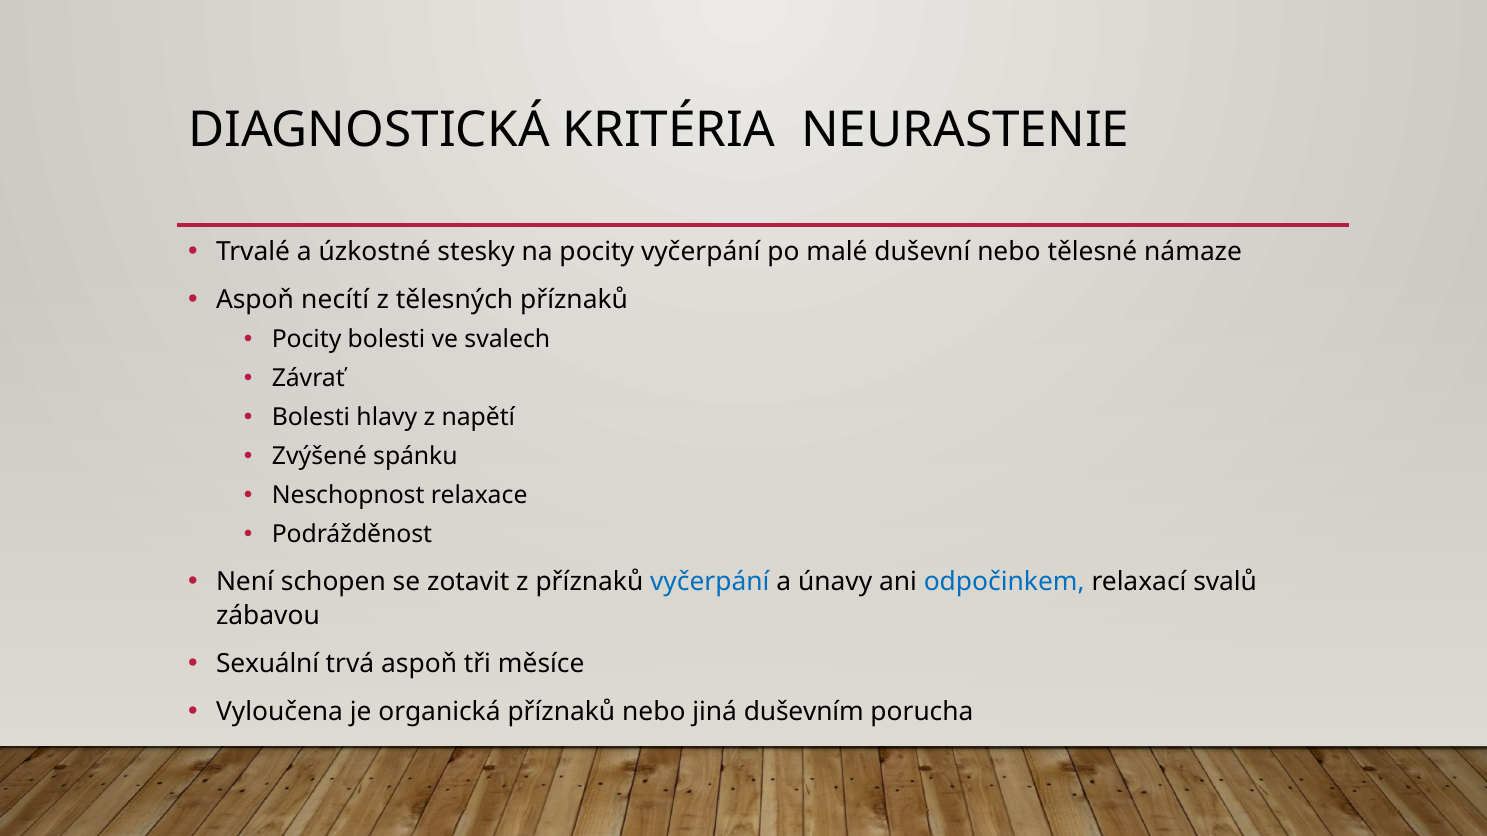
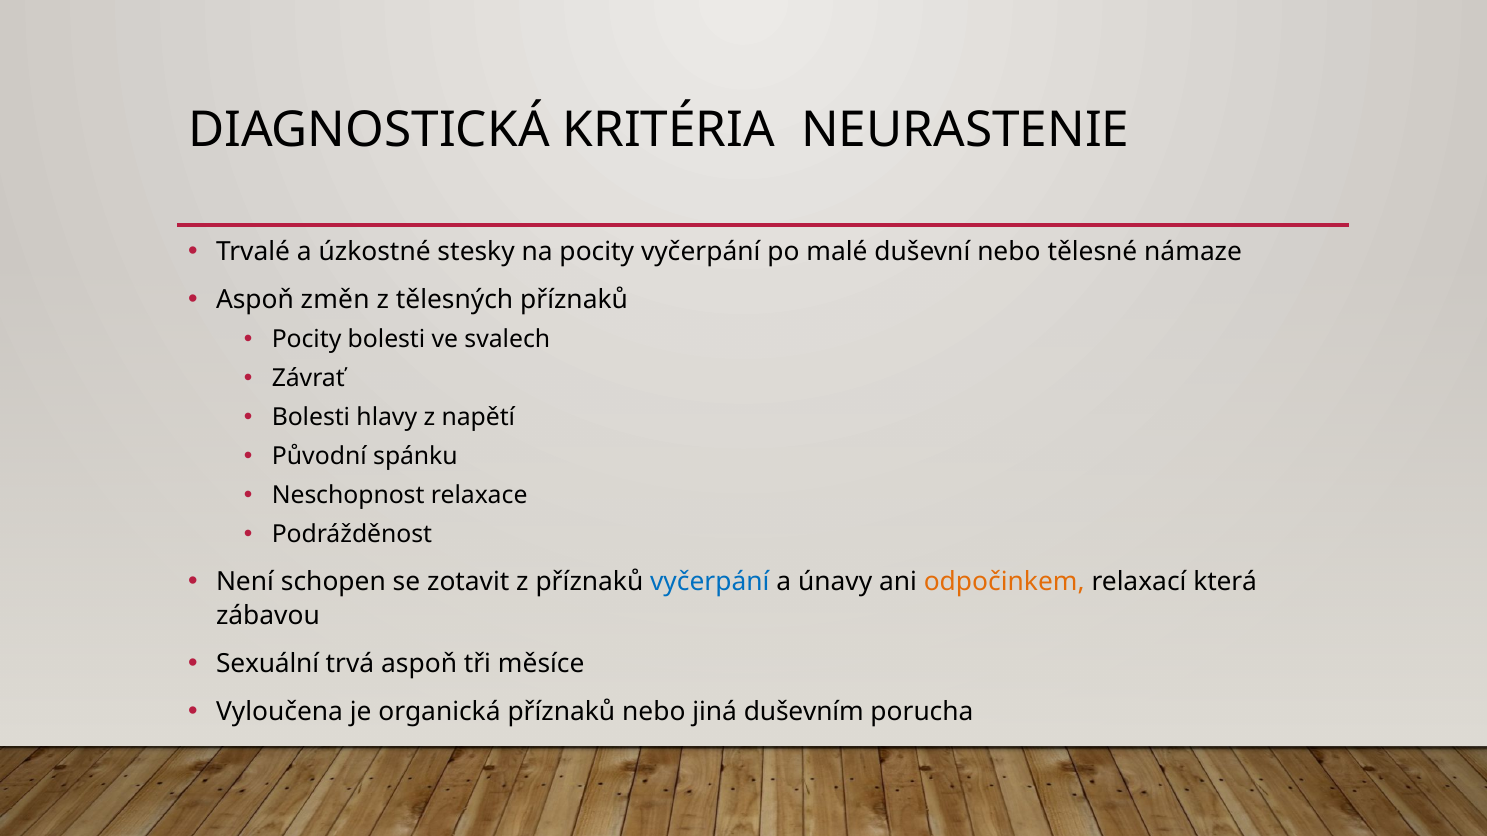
necítí: necítí -> změn
Zvýšené: Zvýšené -> Původní
odpočinkem colour: blue -> orange
svalů: svalů -> která
